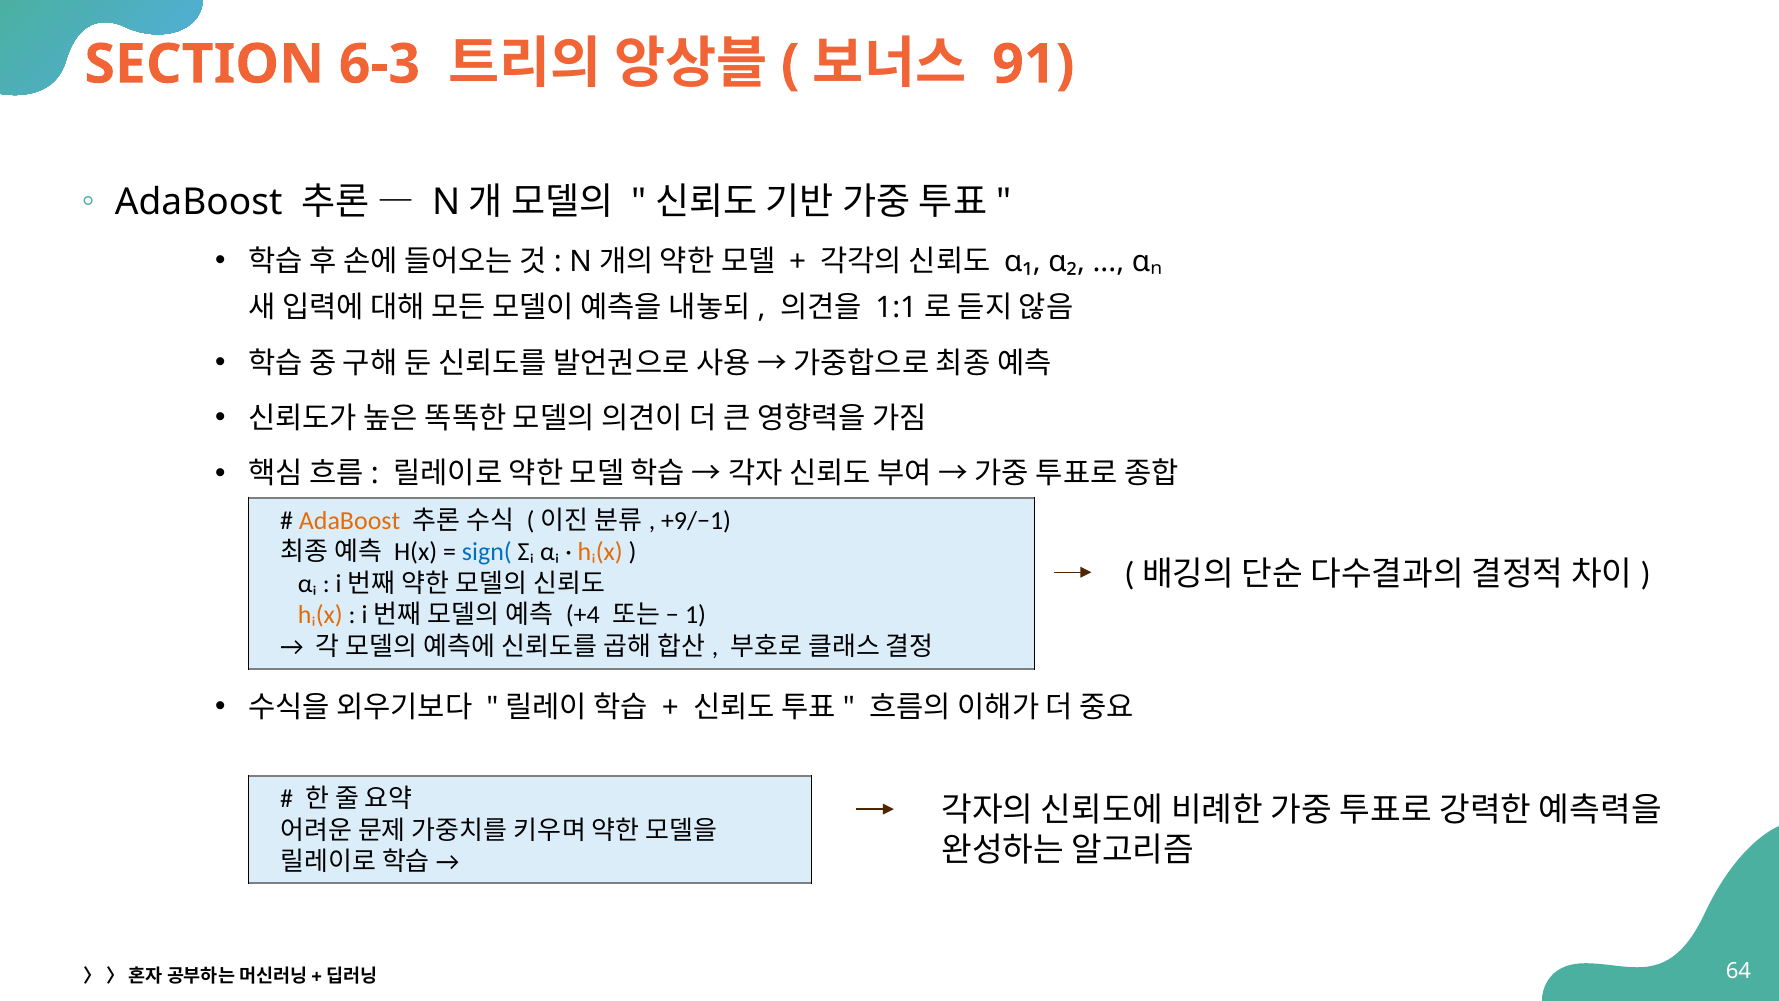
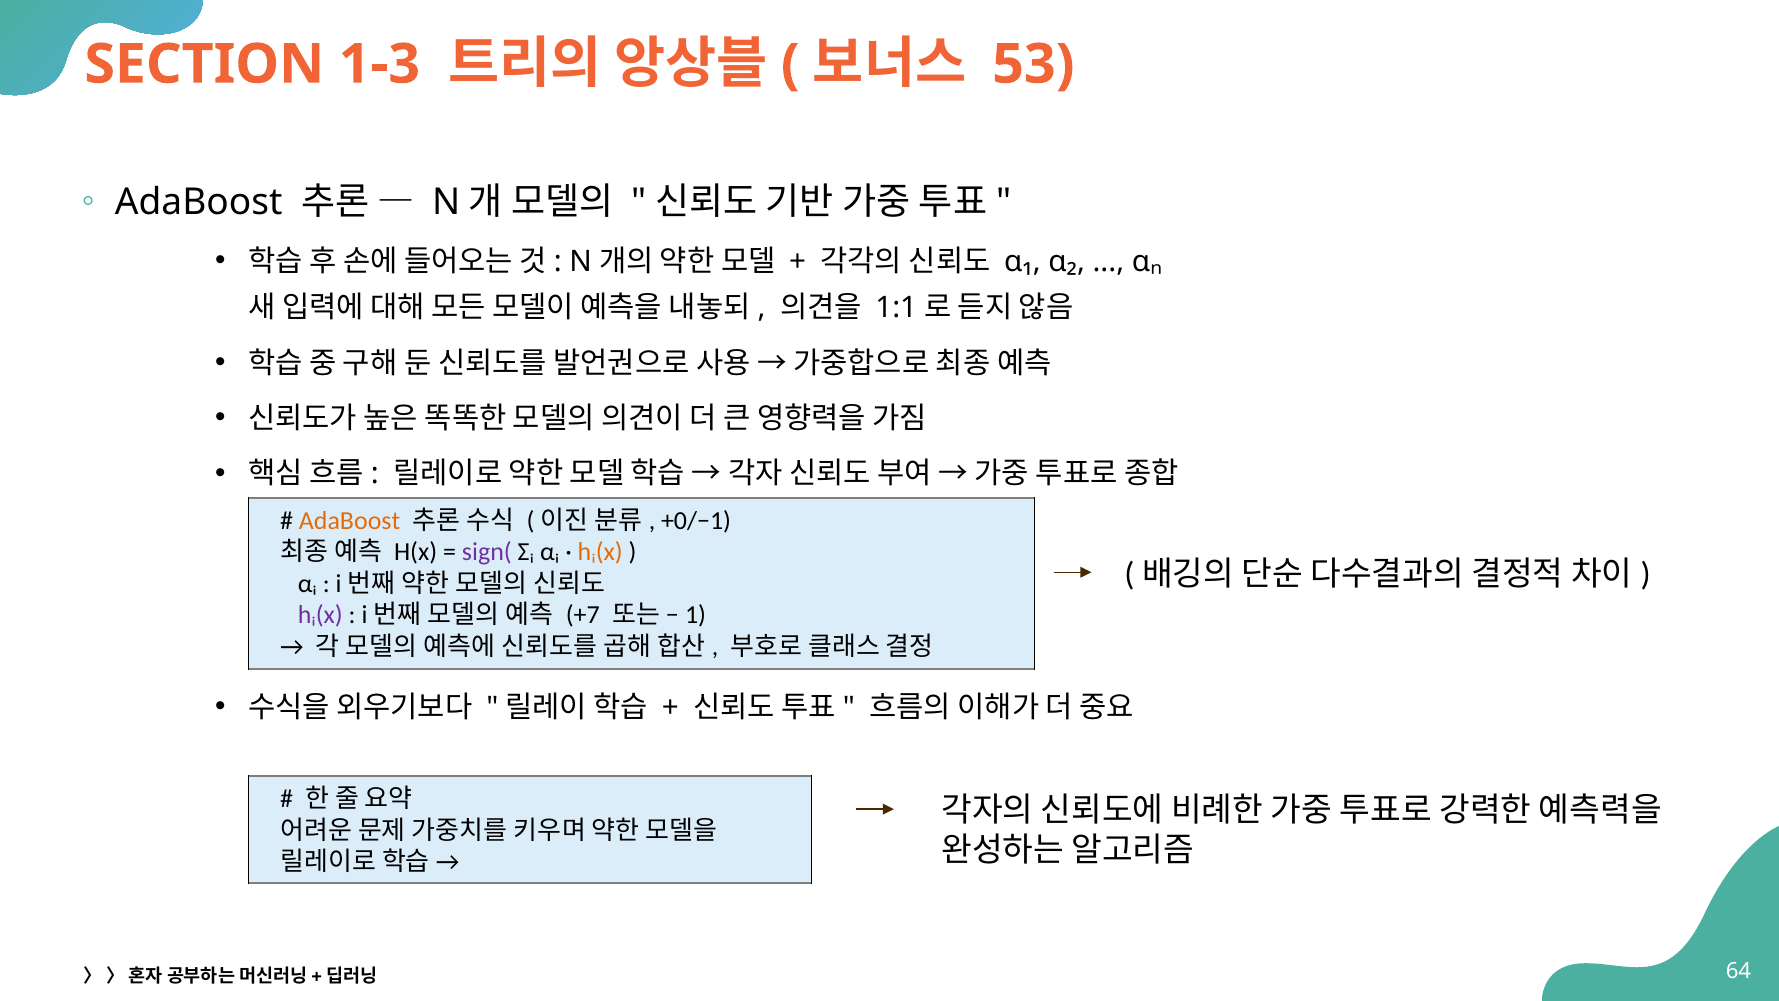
6-3: 6-3 -> 1-3
91: 91 -> 53
+9/−1: +9/−1 -> +0/−1
sign( colour: blue -> purple
hᵢ(x at (320, 615) colour: orange -> purple
+4: +4 -> +7
